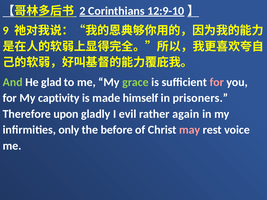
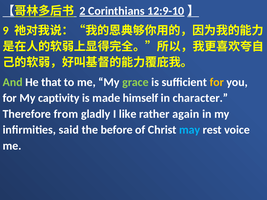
glad: glad -> that
for at (217, 82) colour: pink -> yellow
prisoners: prisoners -> character
upon: upon -> from
evil: evil -> like
only: only -> said
may colour: pink -> light blue
